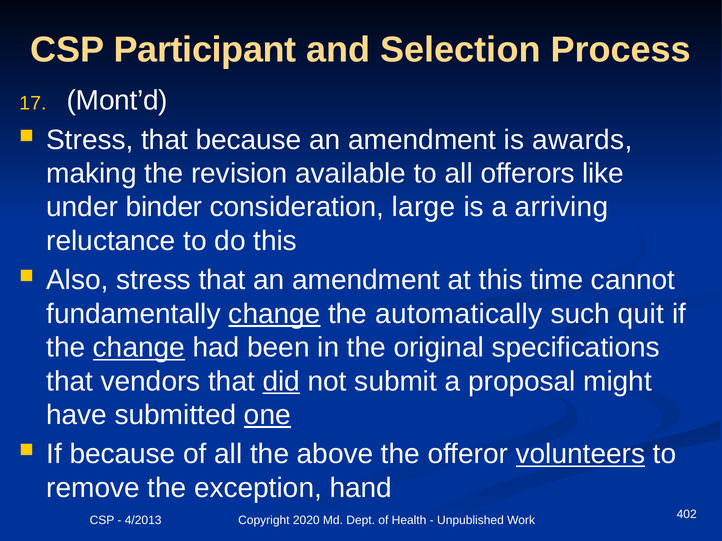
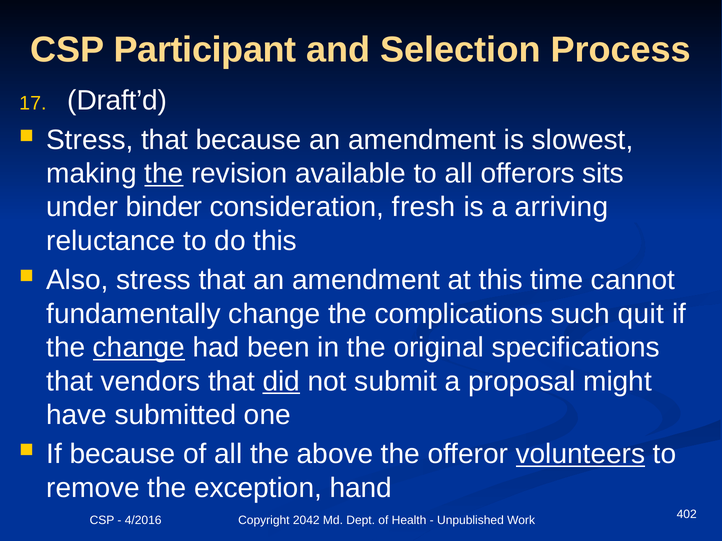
Mont’d: Mont’d -> Draft’d
awards: awards -> slowest
the at (164, 174) underline: none -> present
like: like -> sits
large: large -> fresh
change at (274, 314) underline: present -> none
automatically: automatically -> complications
one underline: present -> none
4/2013: 4/2013 -> 4/2016
2020: 2020 -> 2042
